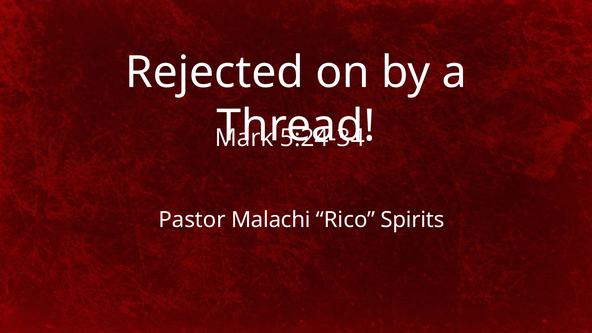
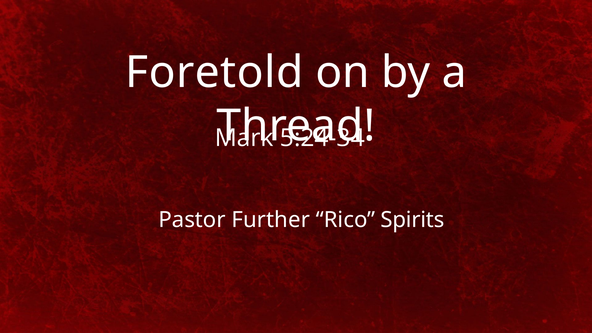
Rejected: Rejected -> Foretold
Malachi: Malachi -> Further
